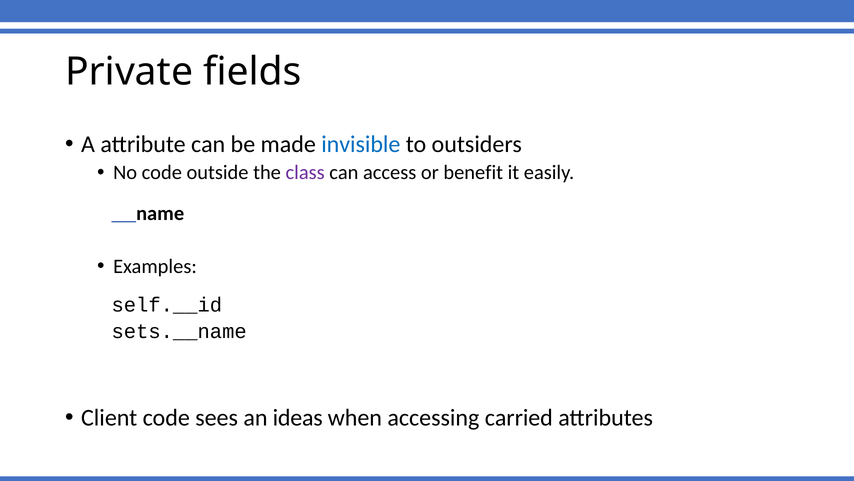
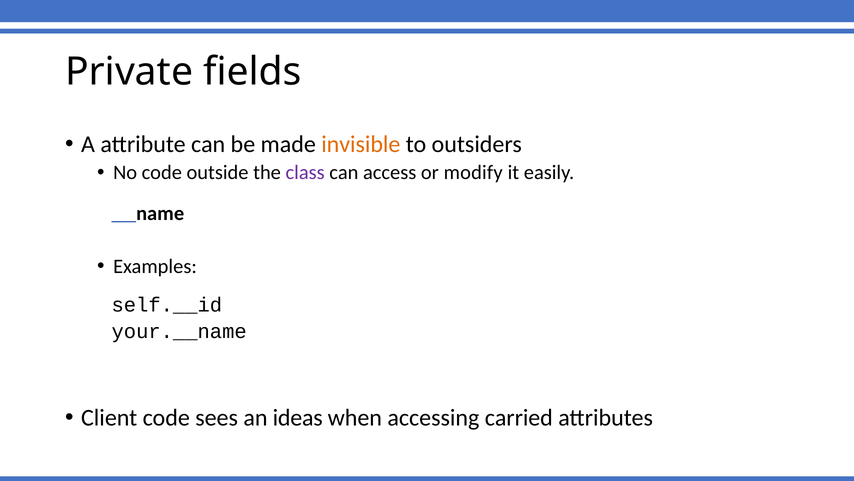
invisible colour: blue -> orange
benefit: benefit -> modify
sets.__name: sets.__name -> your.__name
